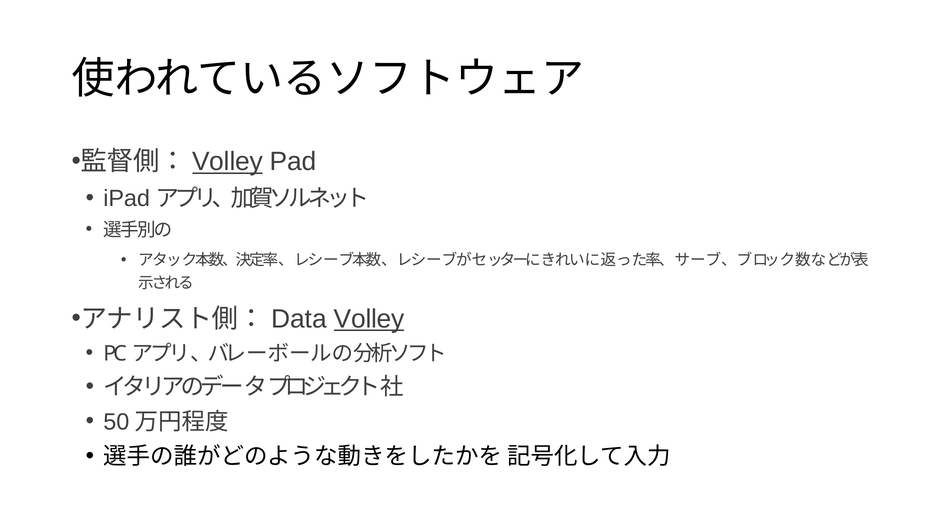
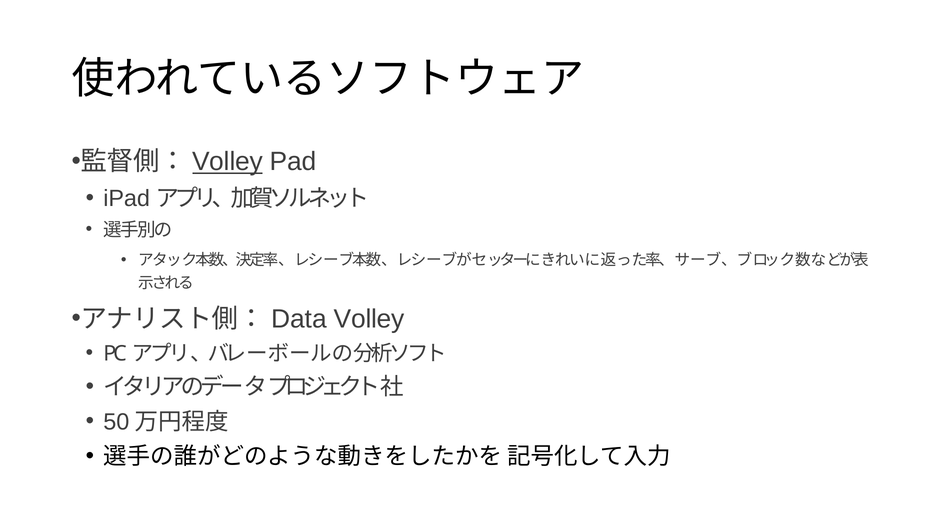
Volley at (369, 319) underline: present -> none
